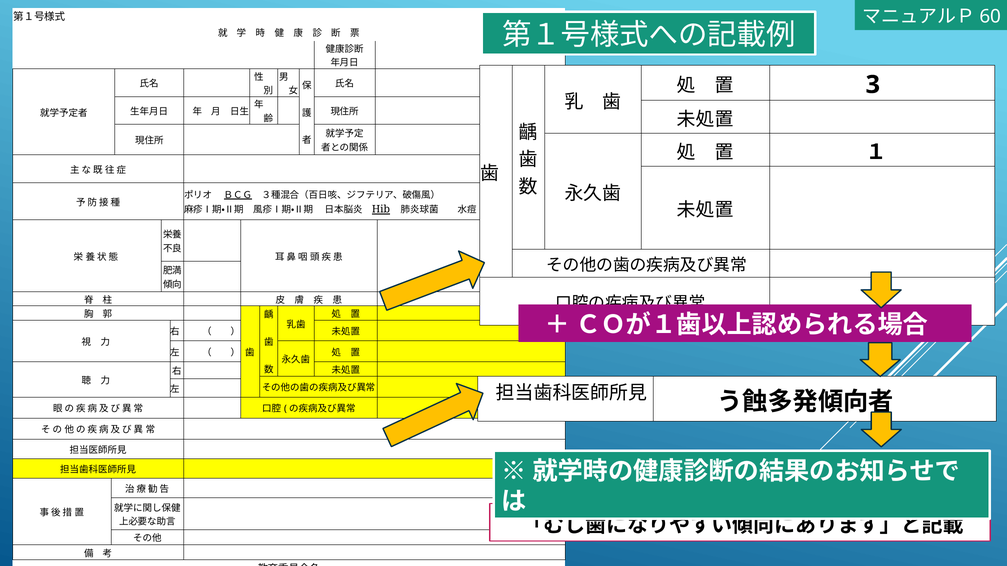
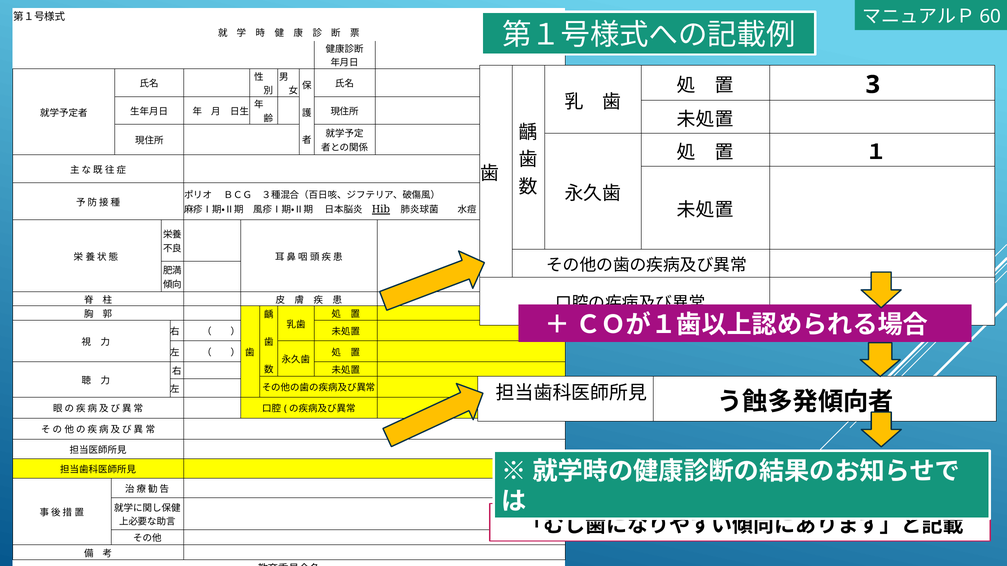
ＢＣＧ underline: present -> none
